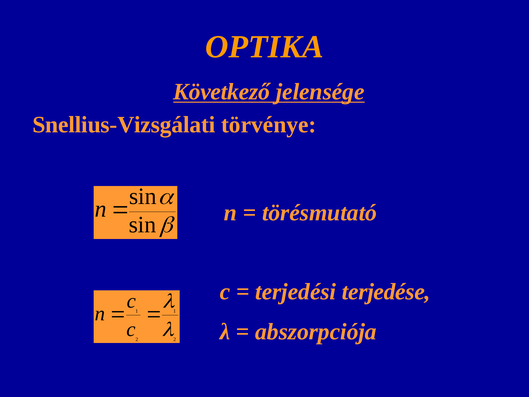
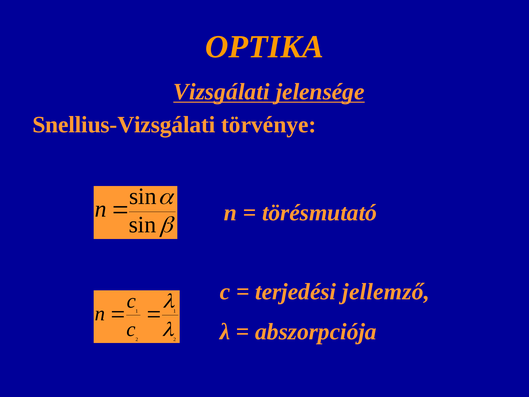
Következő: Következő -> Vizsgálati
terjedése: terjedése -> jellemző
